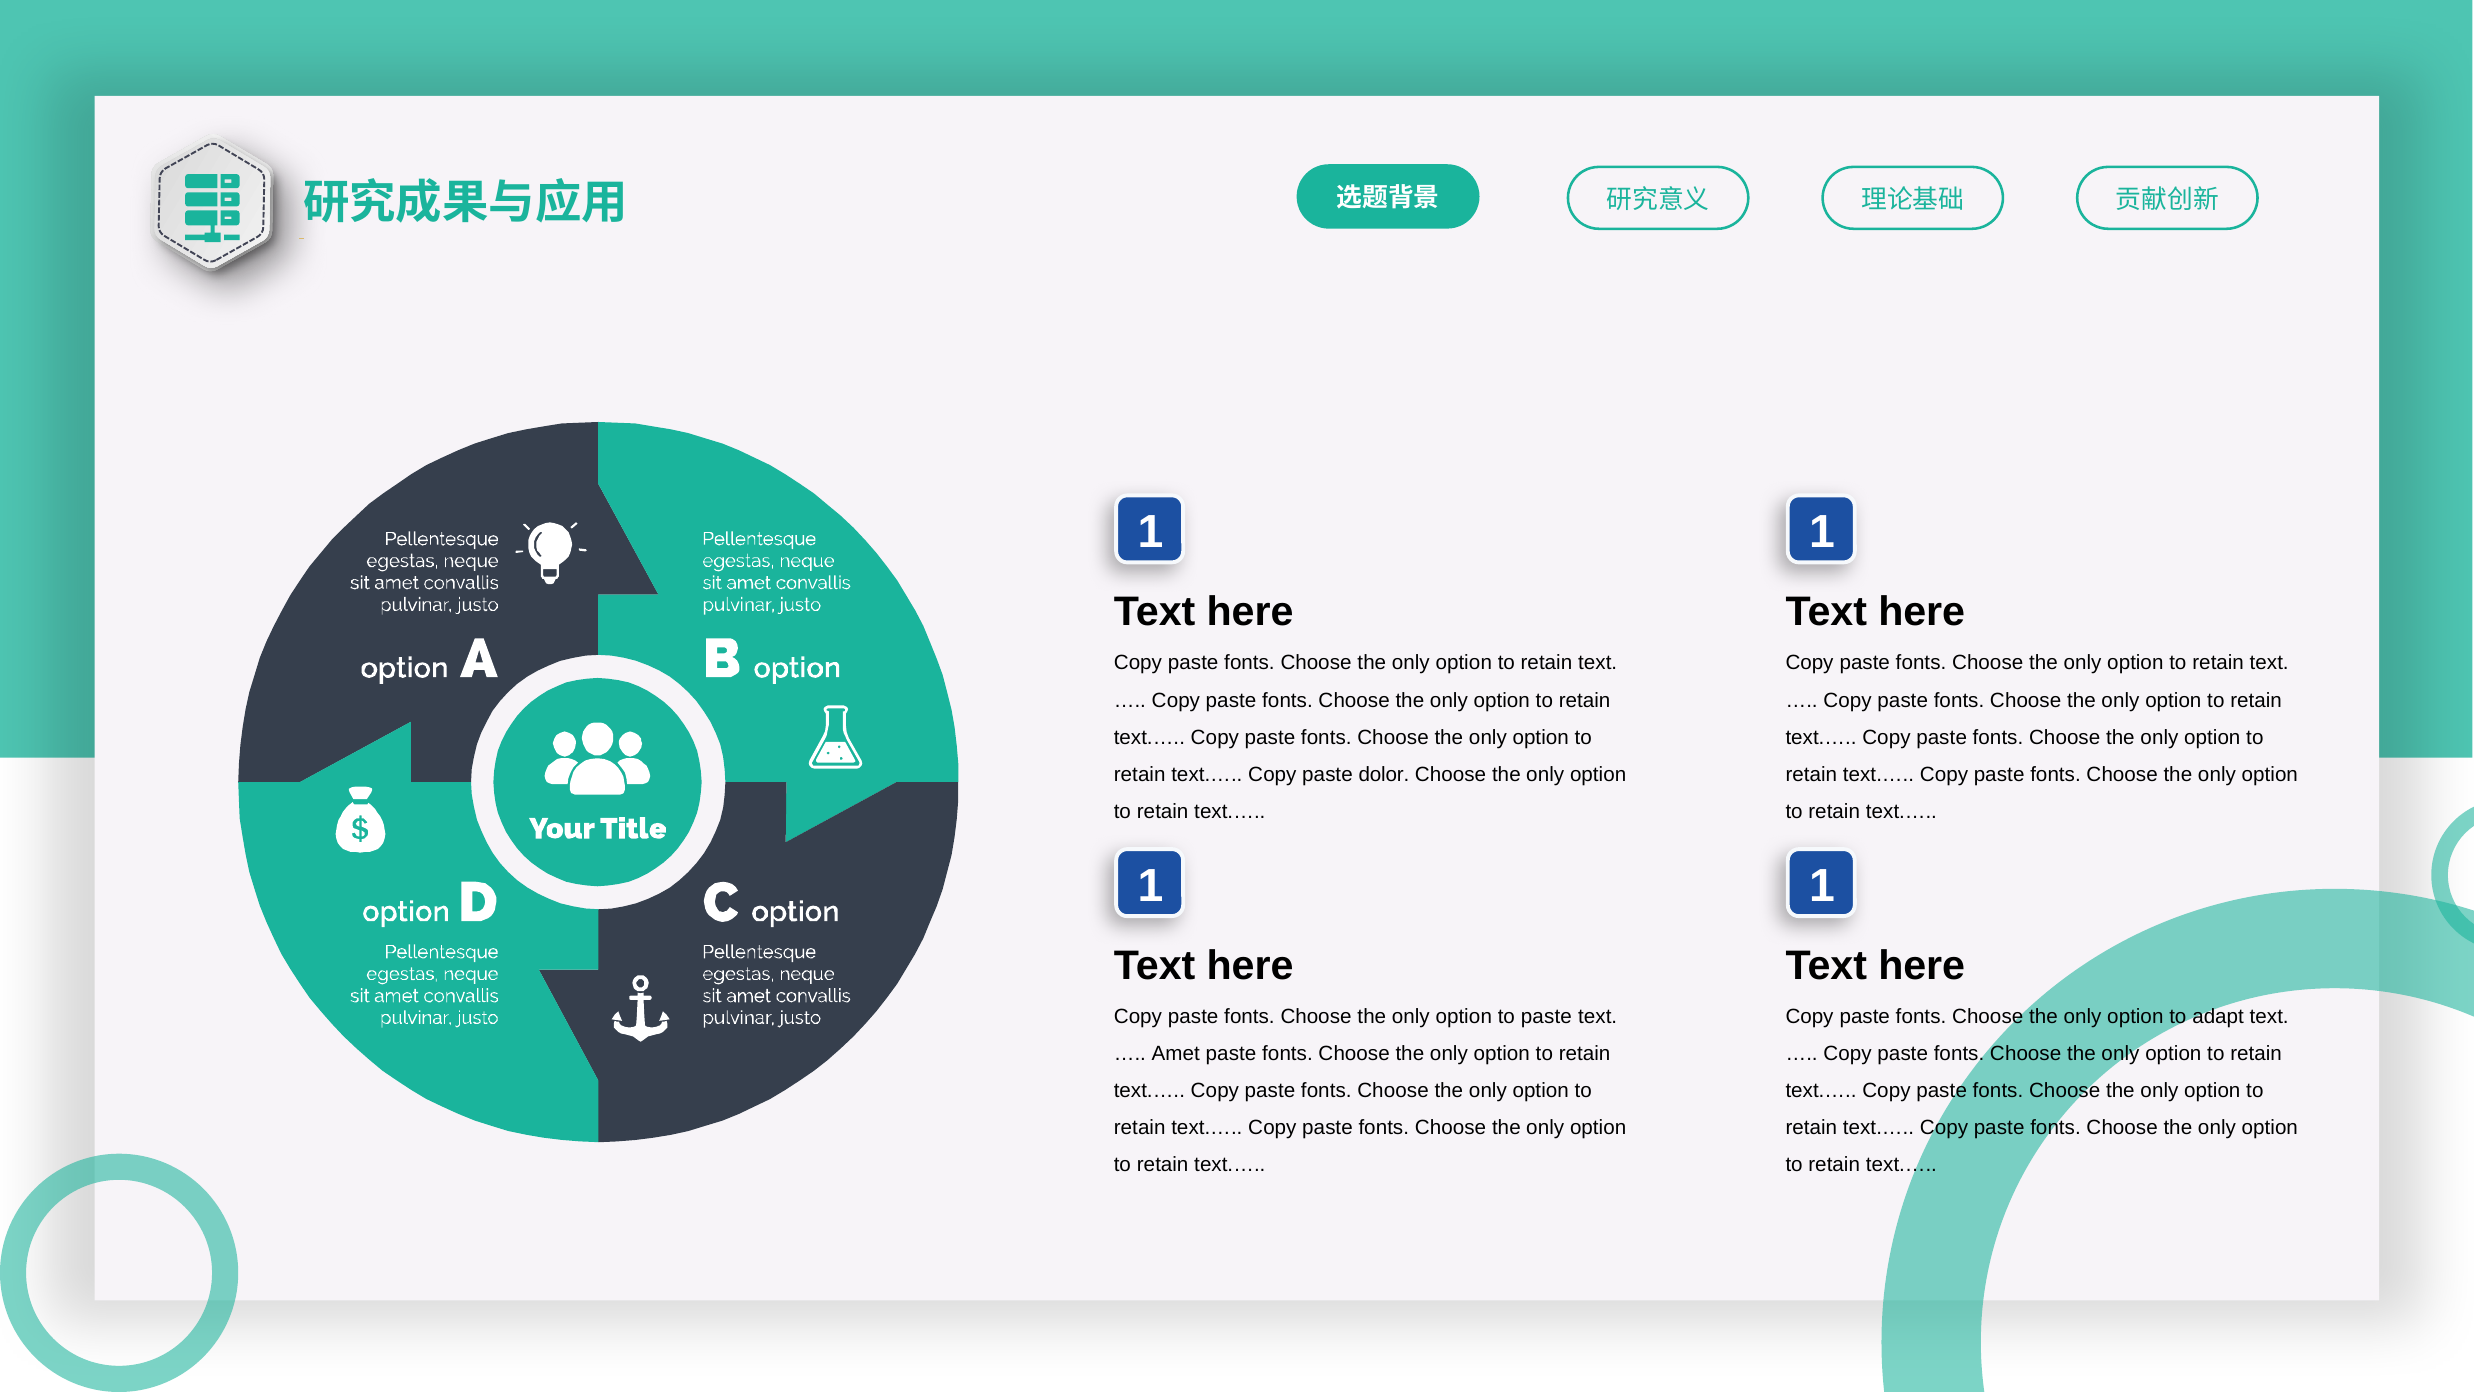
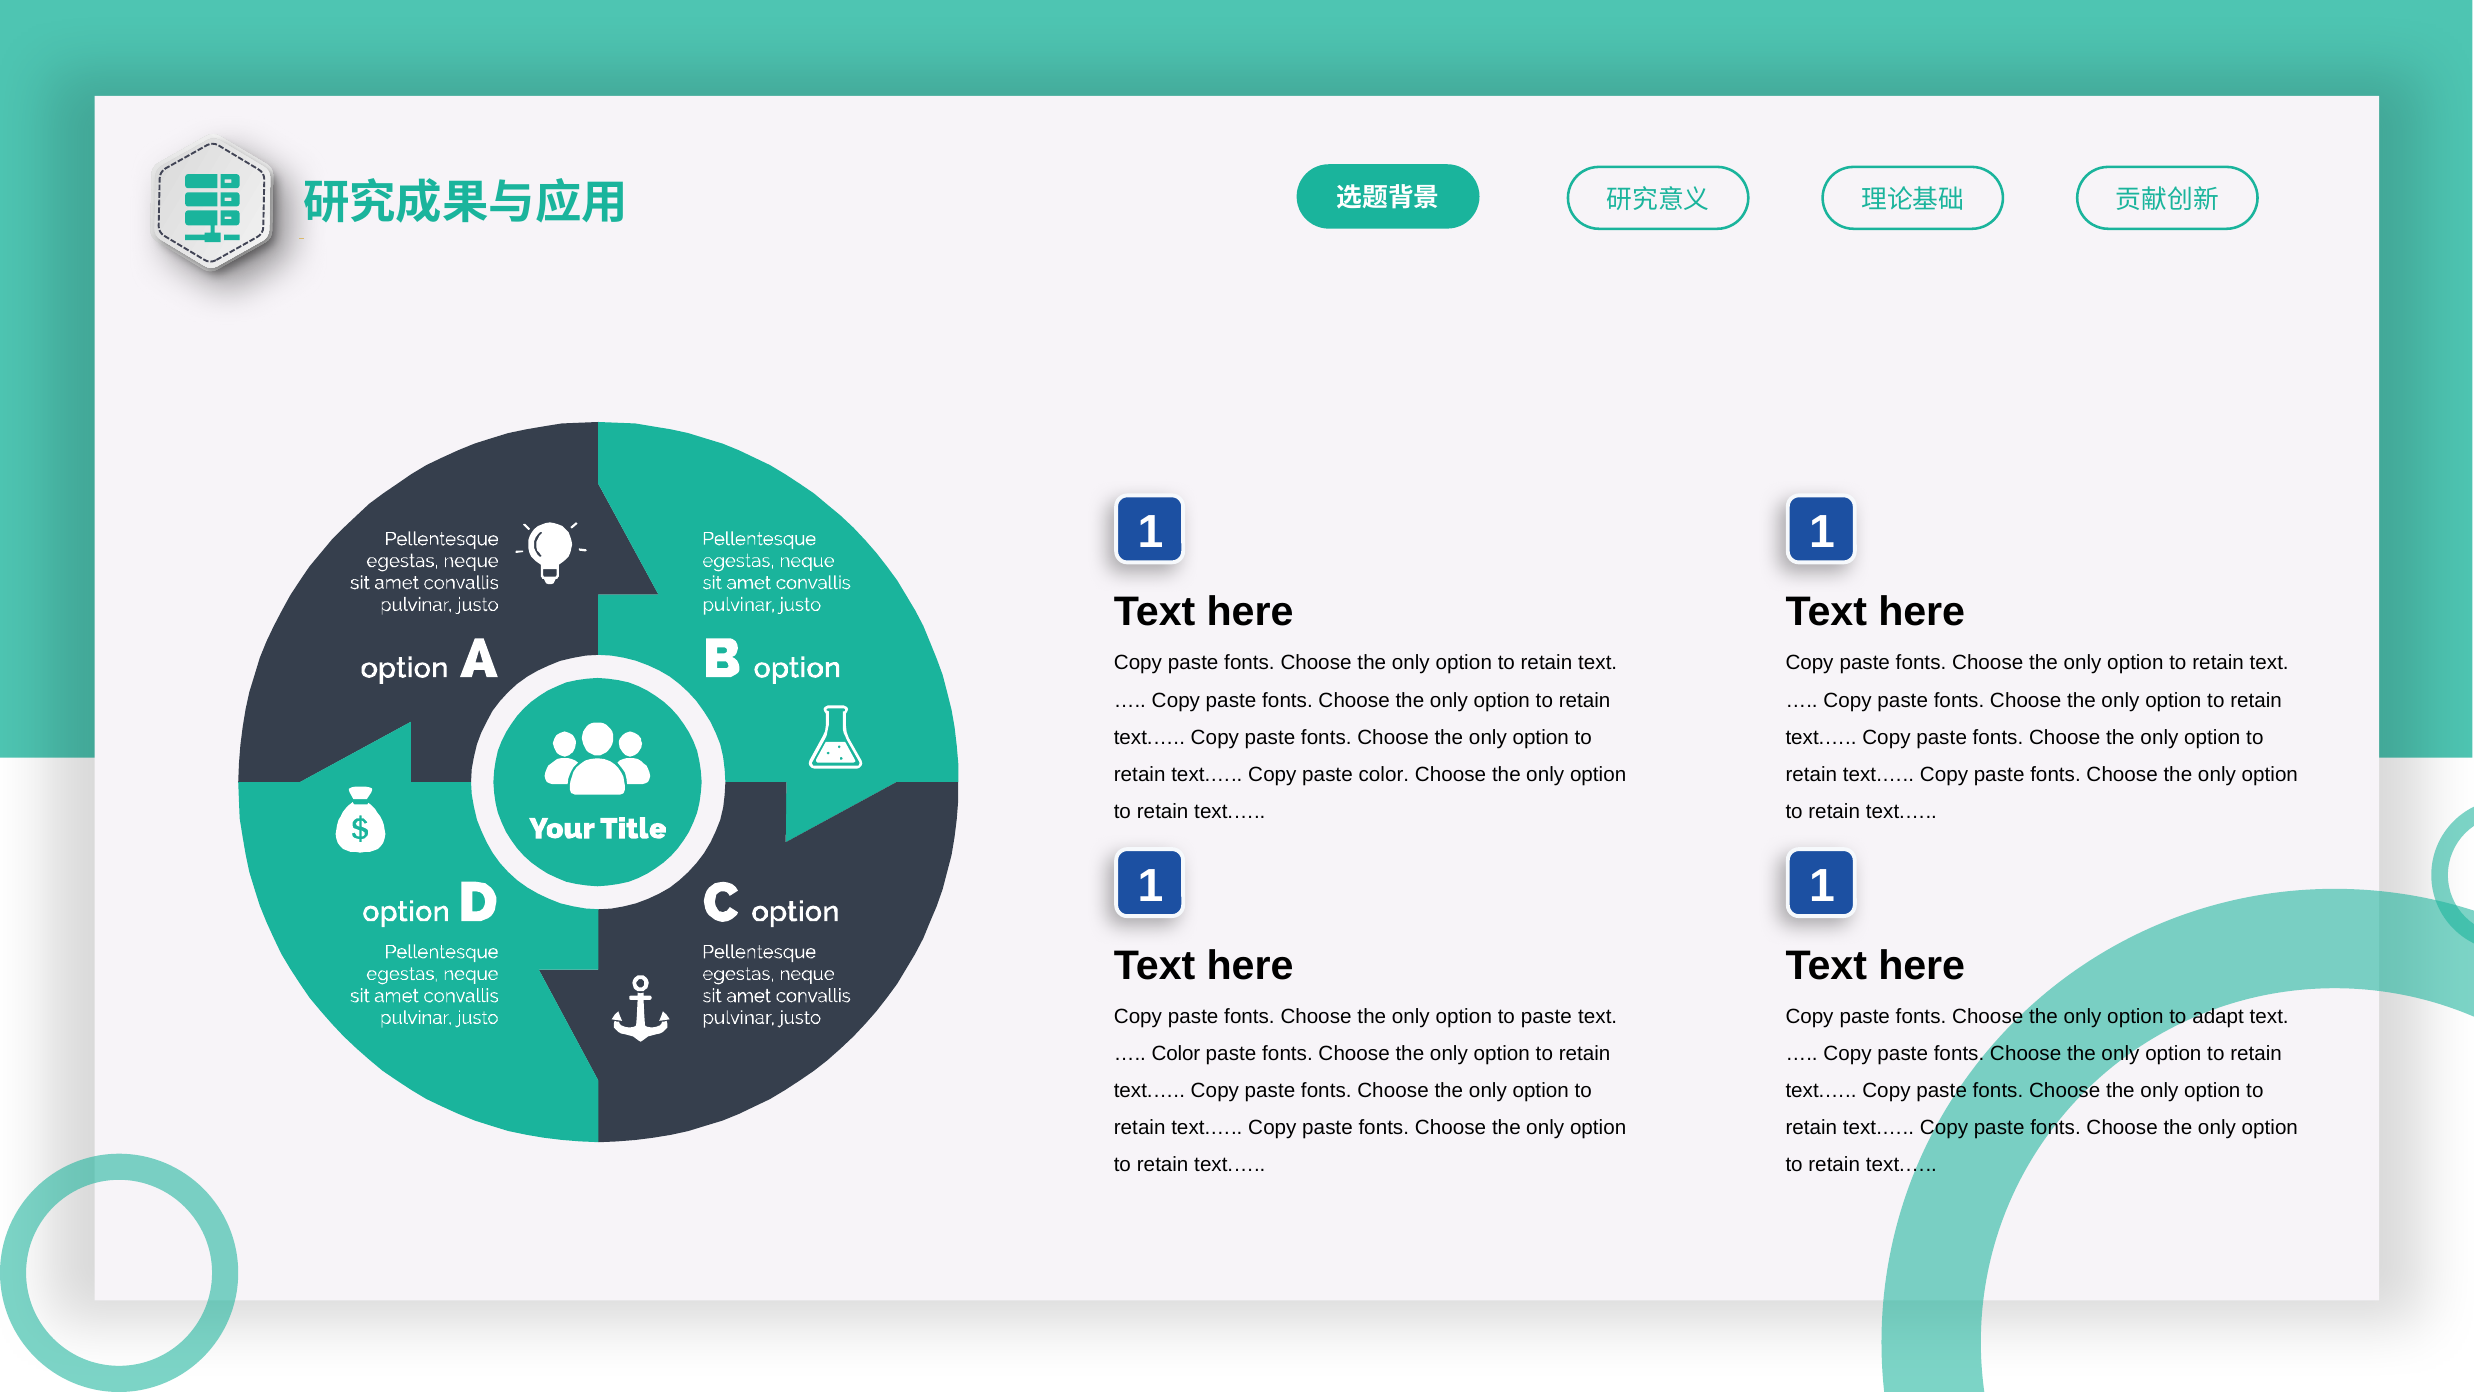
paste dolor: dolor -> color
Amet at (1176, 1054): Amet -> Color
